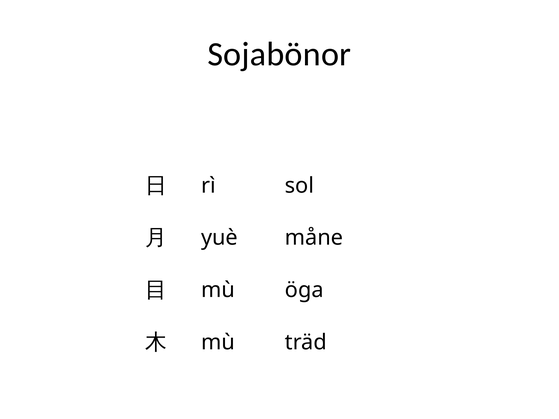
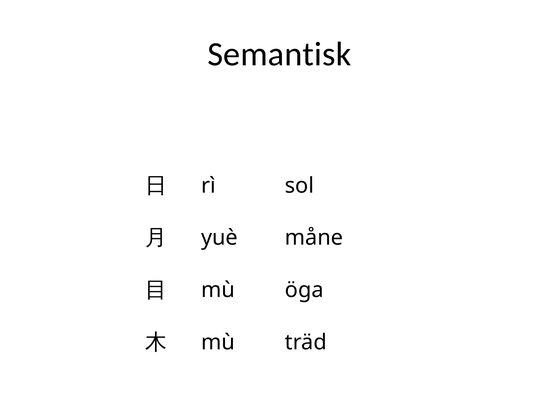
Sojabönor: Sojabönor -> Semantisk
